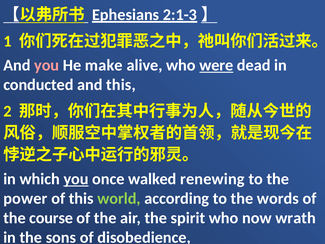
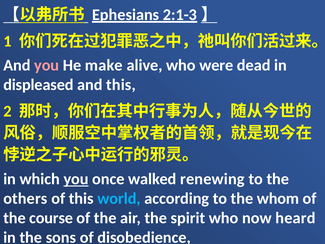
were underline: present -> none
conducted: conducted -> displeased
power: power -> others
world colour: light green -> light blue
words: words -> whom
wrath: wrath -> heard
